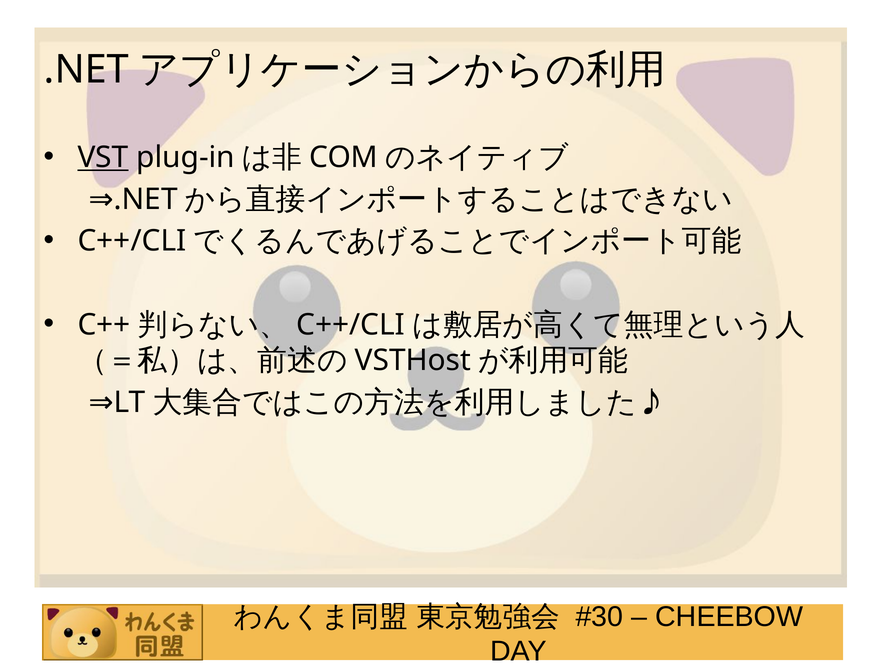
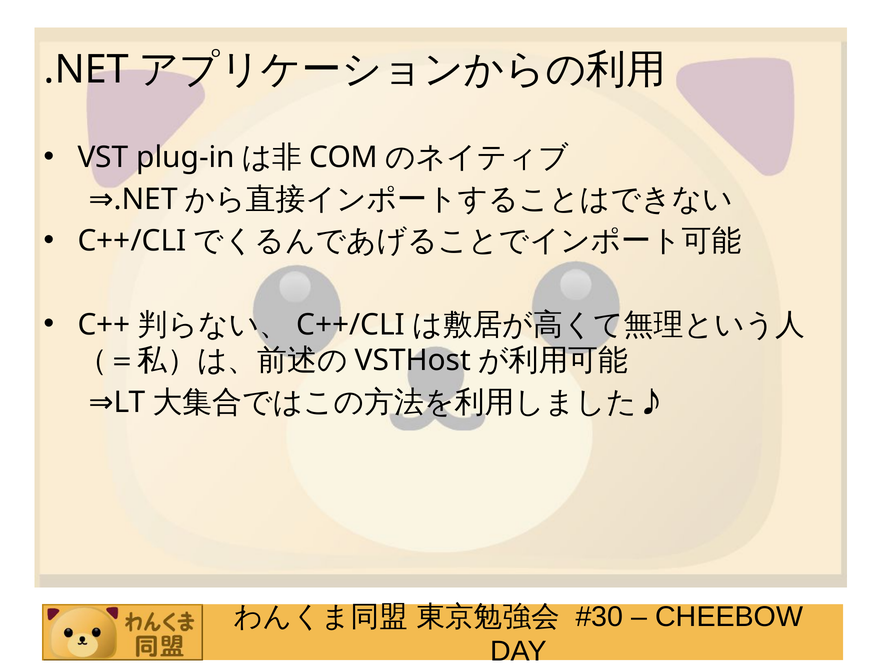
VST underline: present -> none
